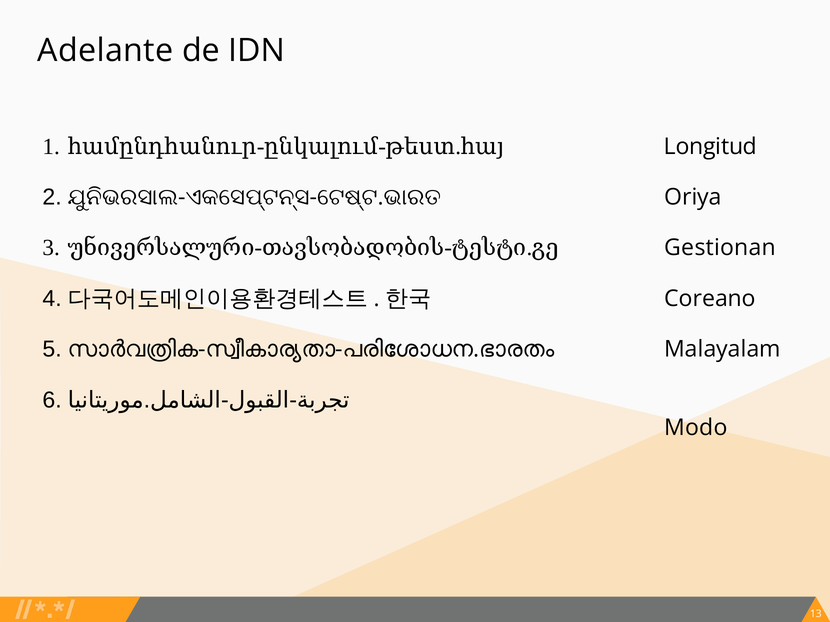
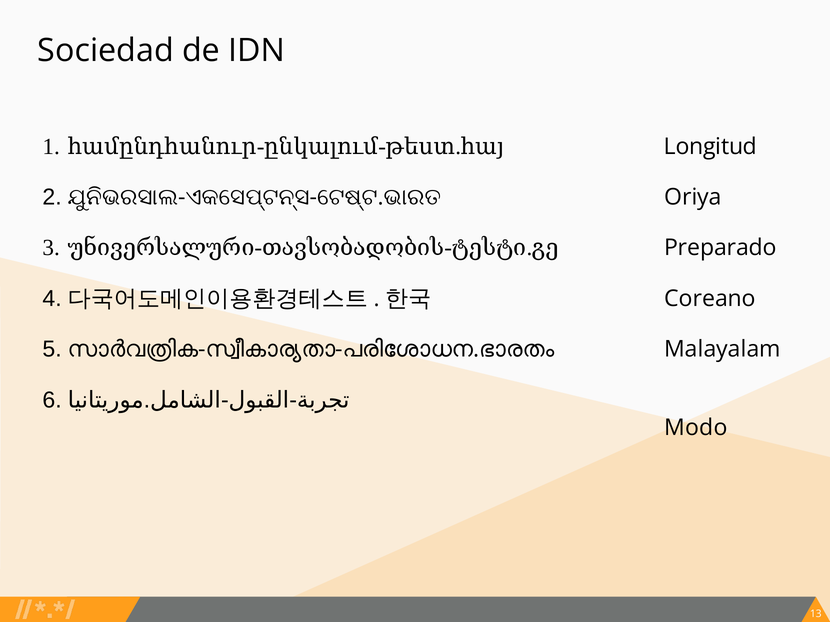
Adelante: Adelante -> Sociedad
Gestionan: Gestionan -> Preparado
